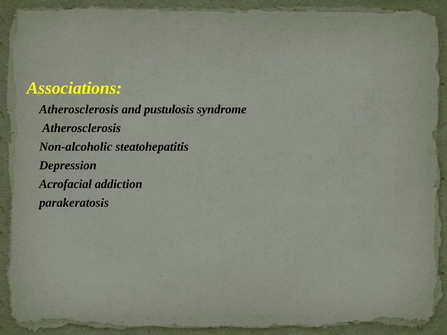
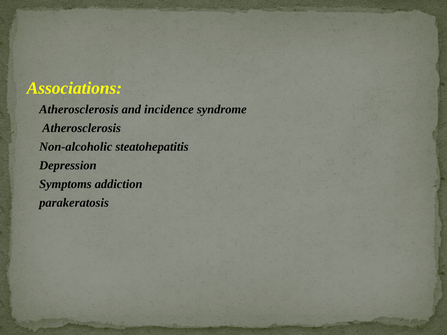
pustulosis: pustulosis -> incidence
Acrofacial: Acrofacial -> Symptoms
